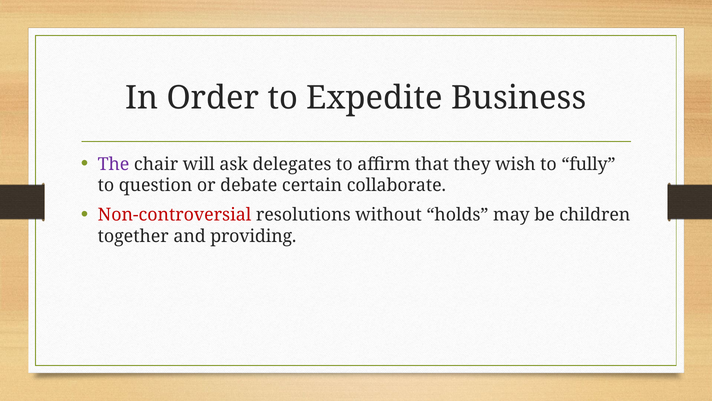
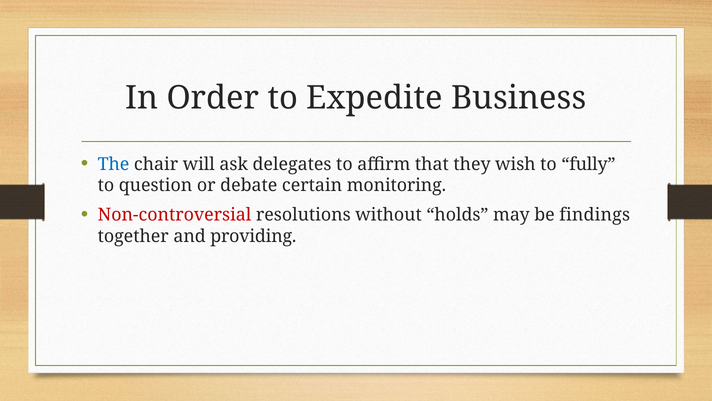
The colour: purple -> blue
collaborate: collaborate -> monitoring
children: children -> findings
